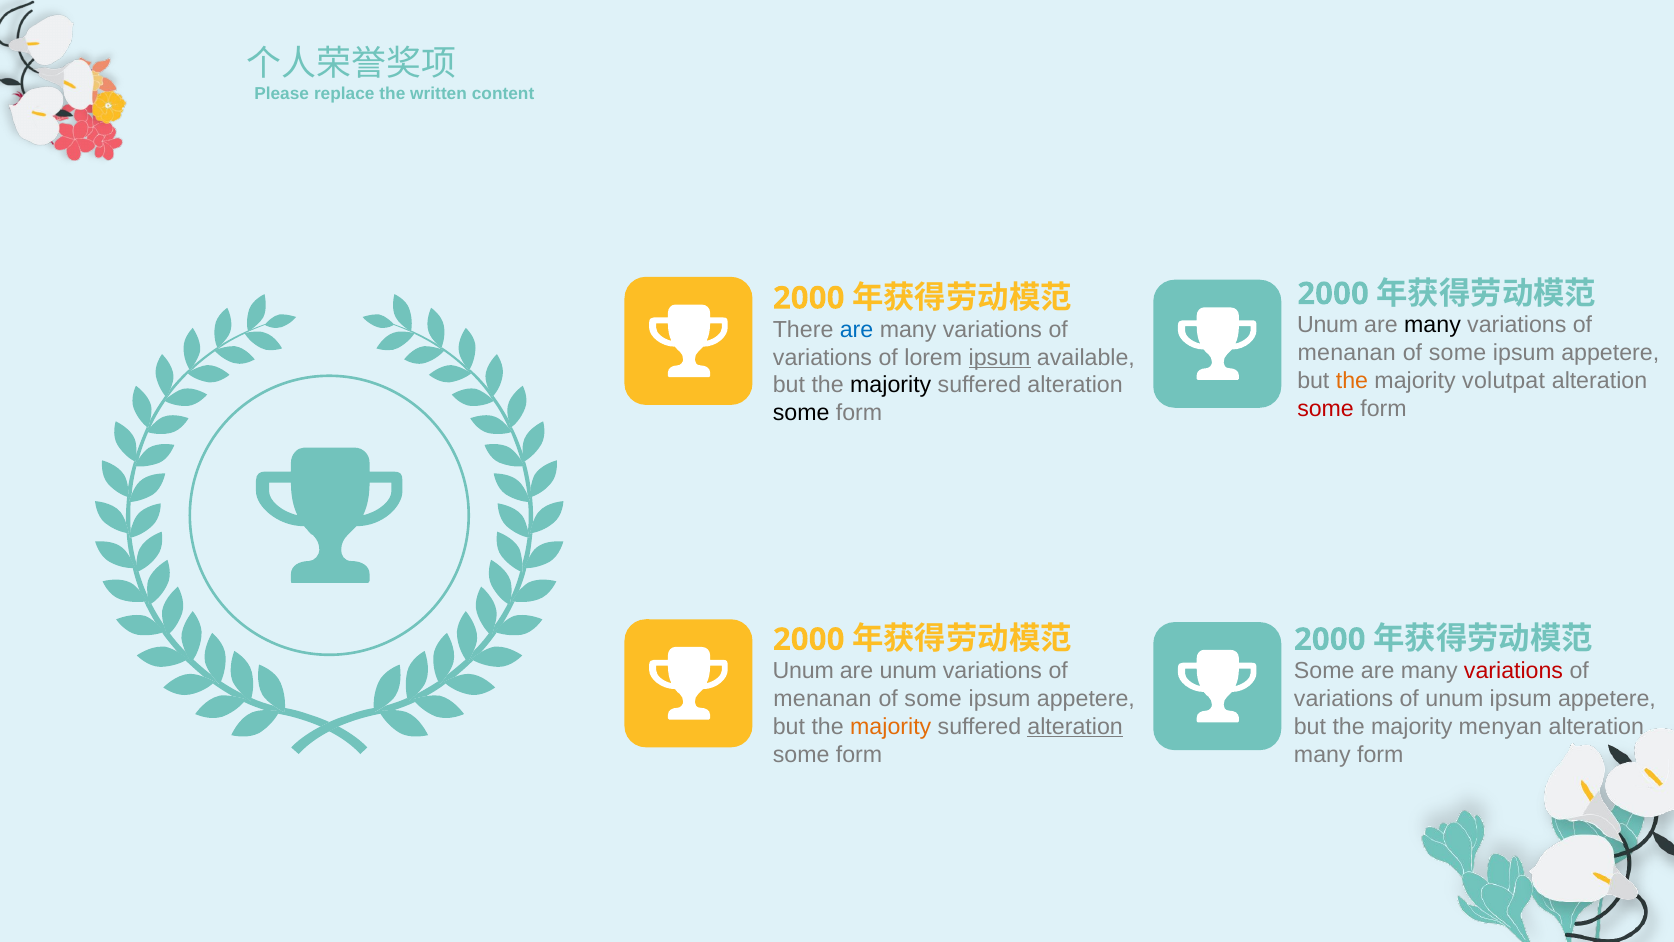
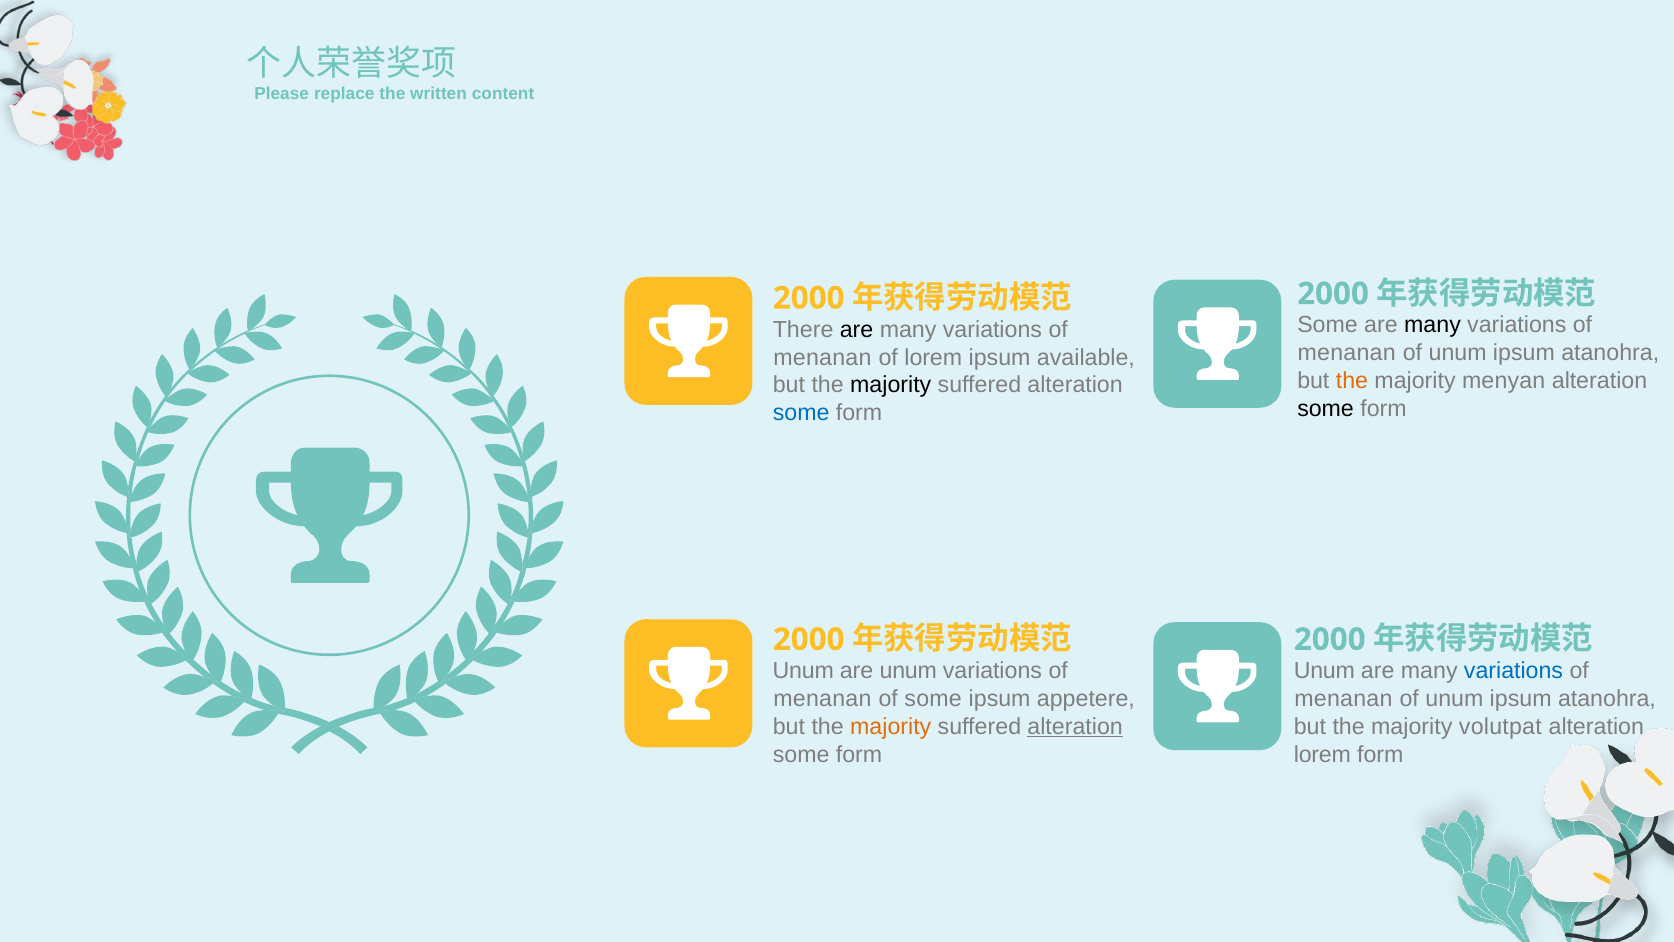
Unum at (1328, 325): Unum -> Some
are at (857, 329) colour: blue -> black
some at (1458, 353): some -> unum
appetere at (1610, 353): appetere -> atanohra
variations at (823, 357): variations -> menanan
ipsum at (1000, 357) underline: present -> none
volutpat: volutpat -> menyan
some at (1326, 409) colour: red -> black
some at (801, 413) colour: black -> blue
Some at (1324, 671): Some -> Unum
variations at (1514, 671) colour: red -> blue
variations at (1344, 698): variations -> menanan
appetere at (1607, 698): appetere -> atanohra
menyan: menyan -> volutpat
many at (1322, 754): many -> lorem
